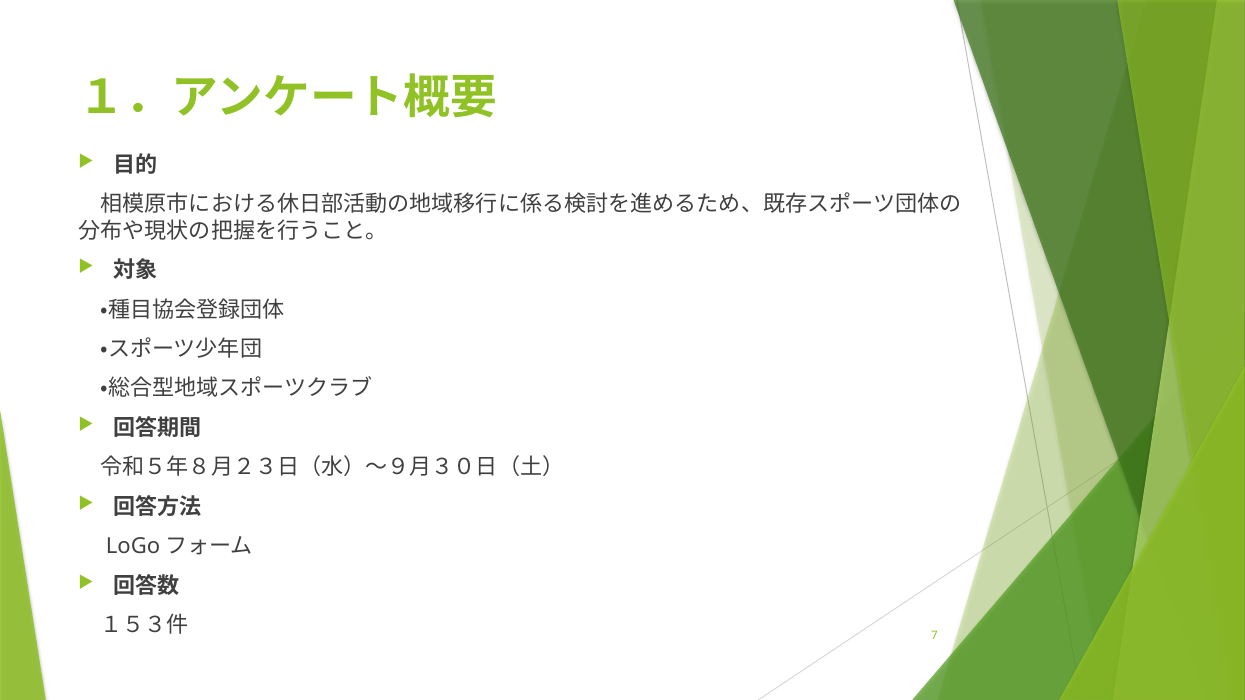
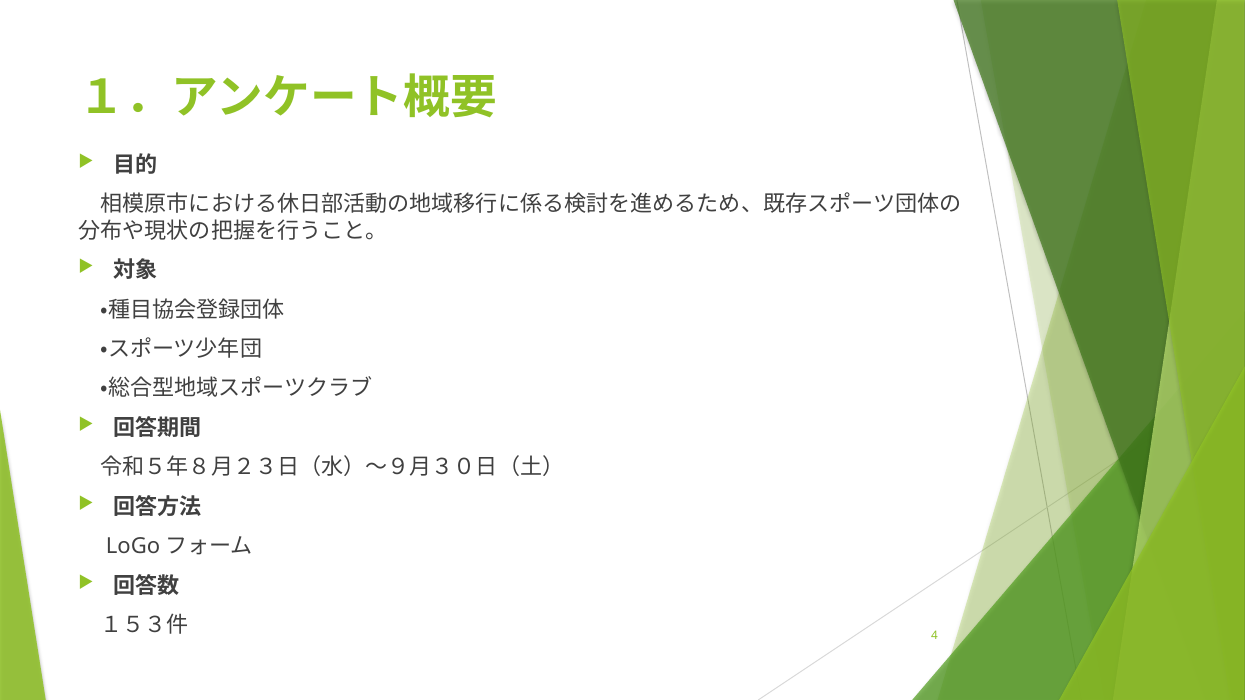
7: 7 -> 4
